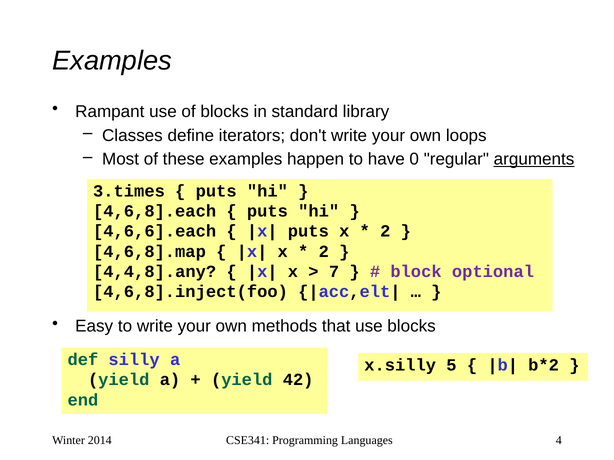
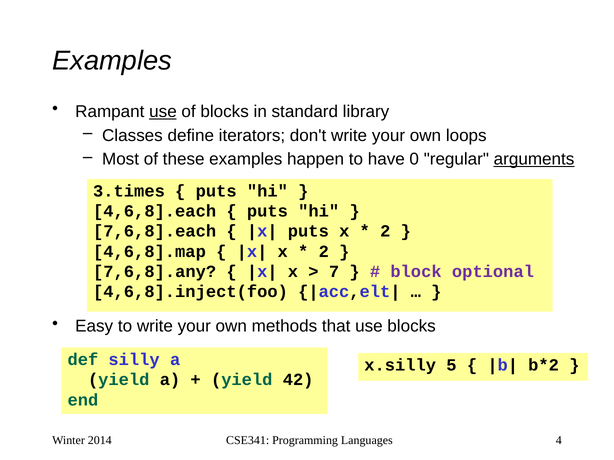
use at (163, 112) underline: none -> present
4,6,6].each: 4,6,6].each -> 7,6,8].each
4,4,8].any: 4,4,8].any -> 7,6,8].any
